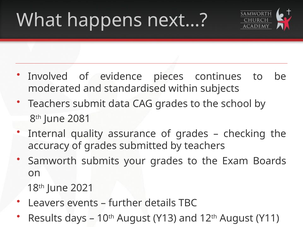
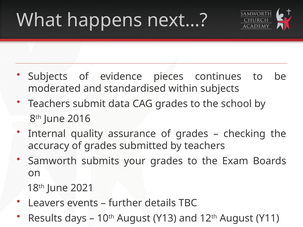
Involved at (48, 77): Involved -> Subjects
2081: 2081 -> 2016
